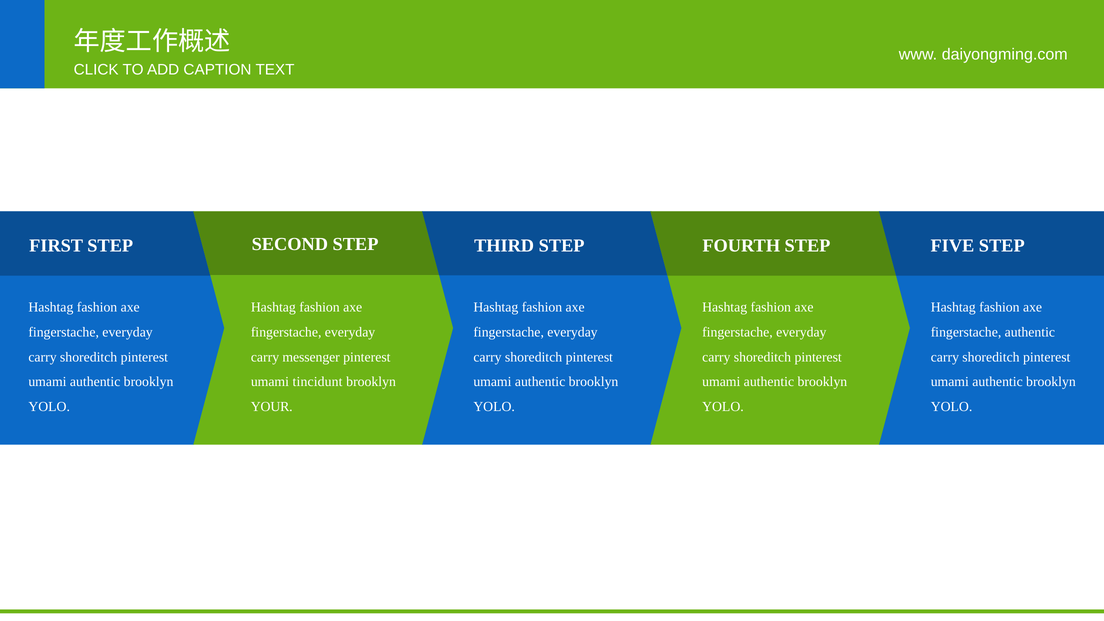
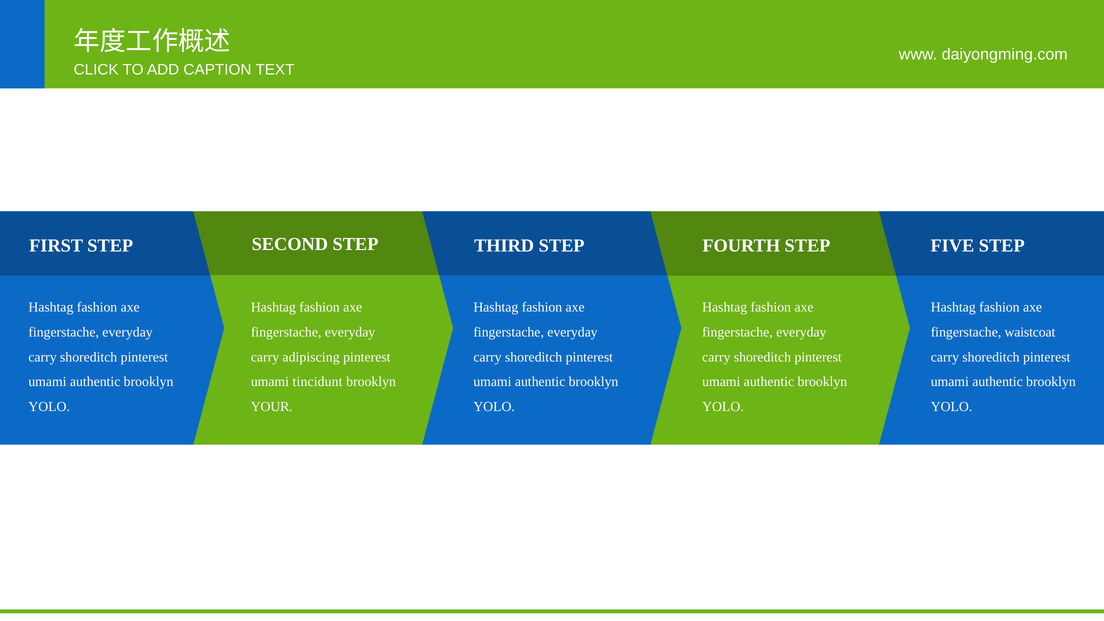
fingerstache authentic: authentic -> waistcoat
messenger: messenger -> adipiscing
